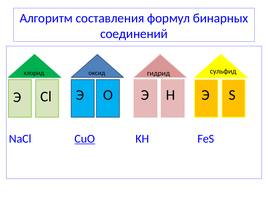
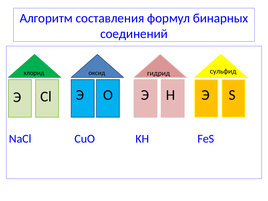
CuO underline: present -> none
